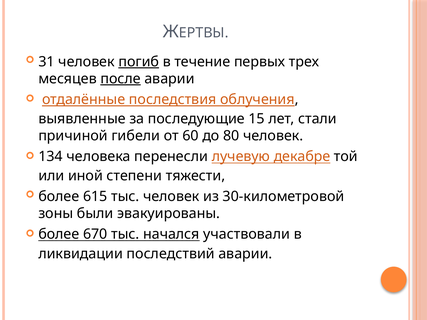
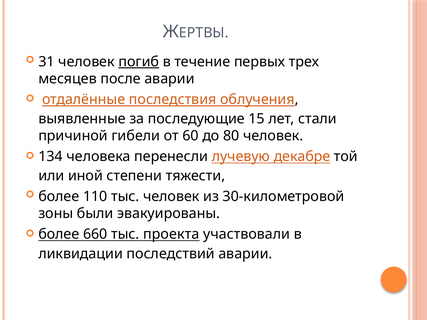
после underline: present -> none
615: 615 -> 110
670: 670 -> 660
начался: начался -> проекта
